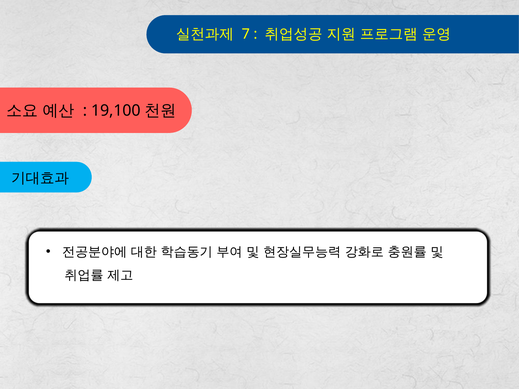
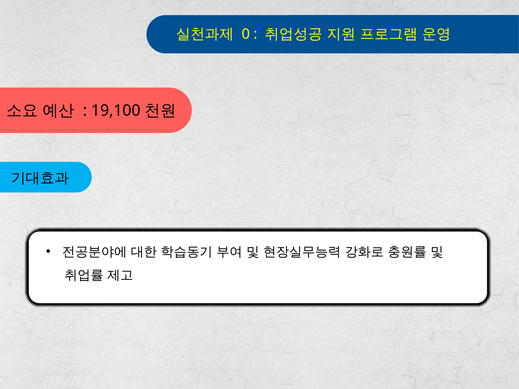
7: 7 -> 0
